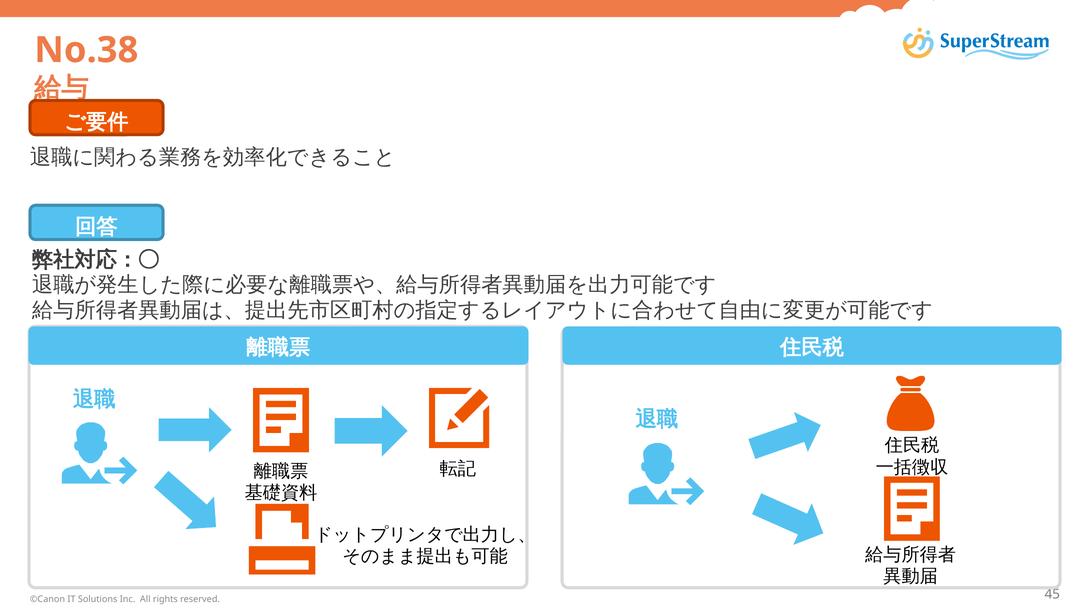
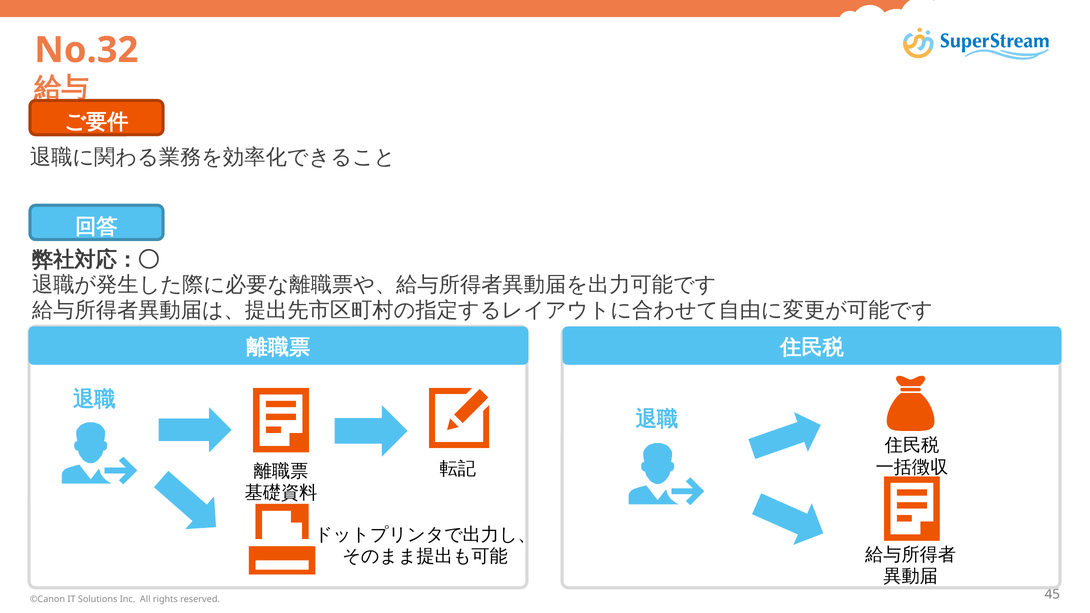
No.38: No.38 -> No.32
